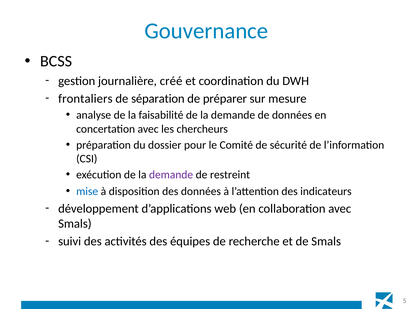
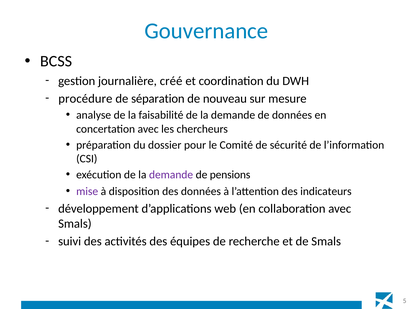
frontaliers: frontaliers -> procédure
préparer: préparer -> nouveau
restreint: restreint -> pensions
mise colour: blue -> purple
